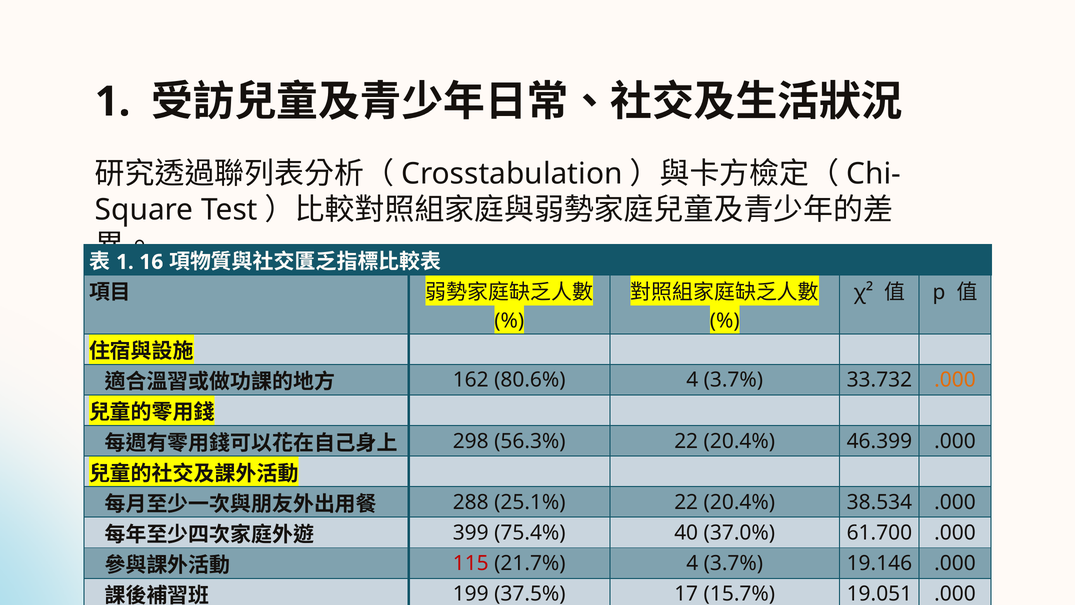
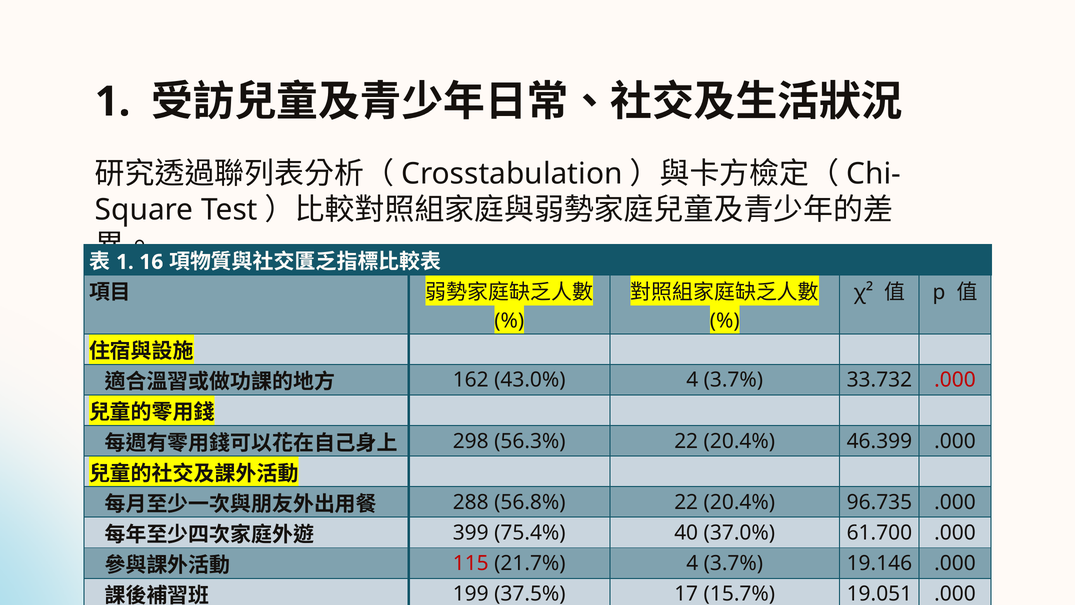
80.6%: 80.6% -> 43.0%
.000 at (955, 380) colour: orange -> red
25.1%: 25.1% -> 56.8%
38.534: 38.534 -> 96.735
